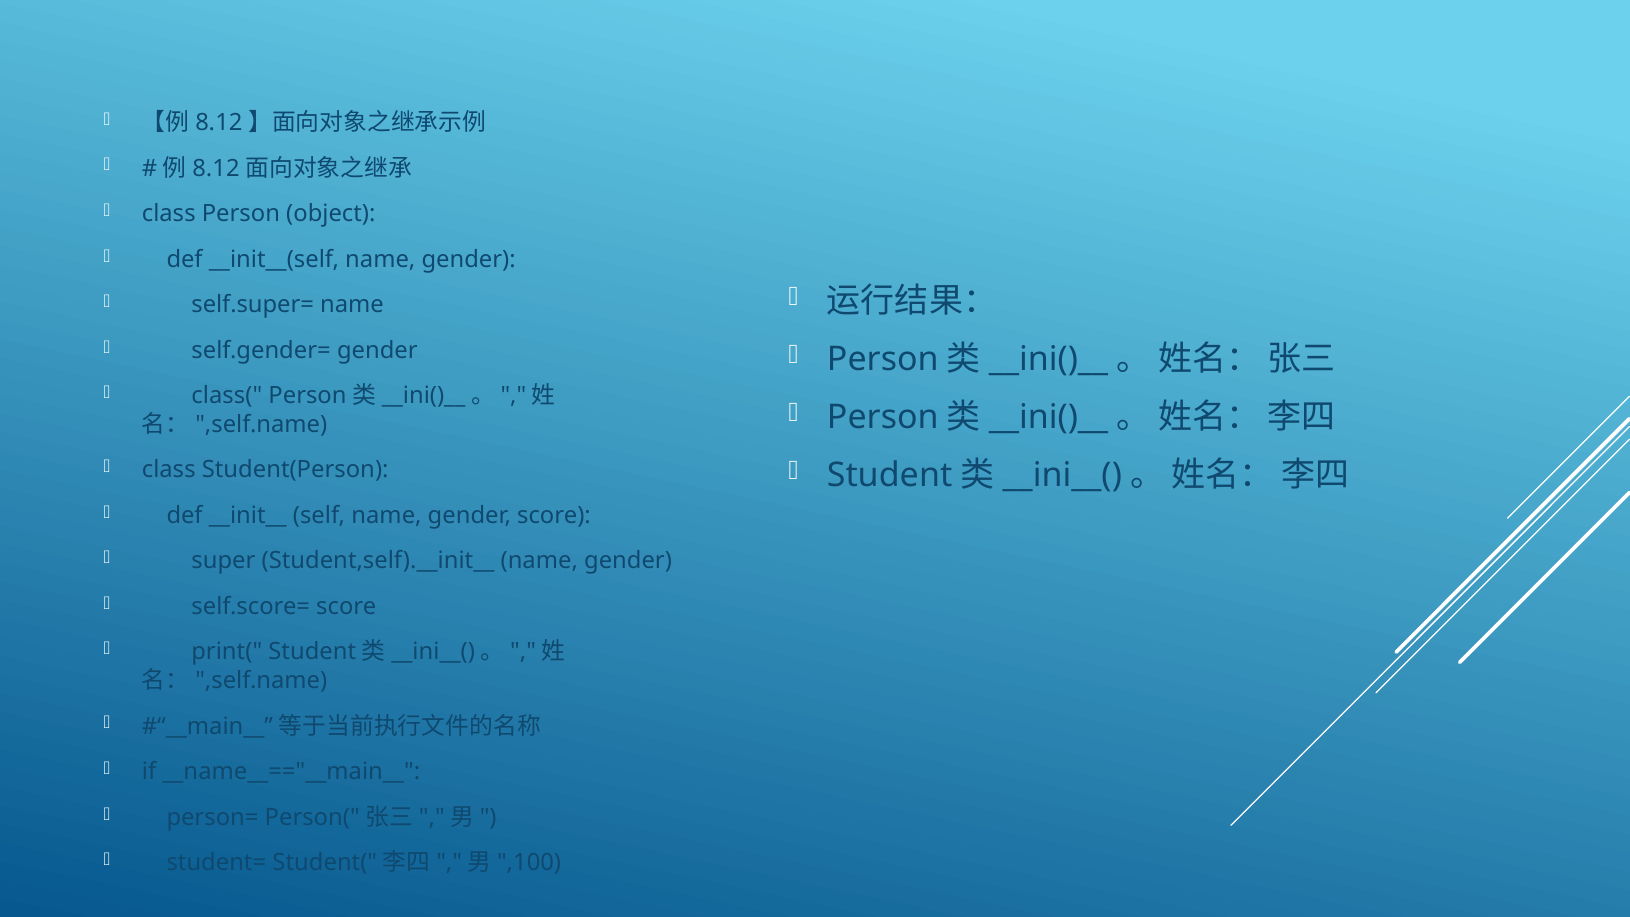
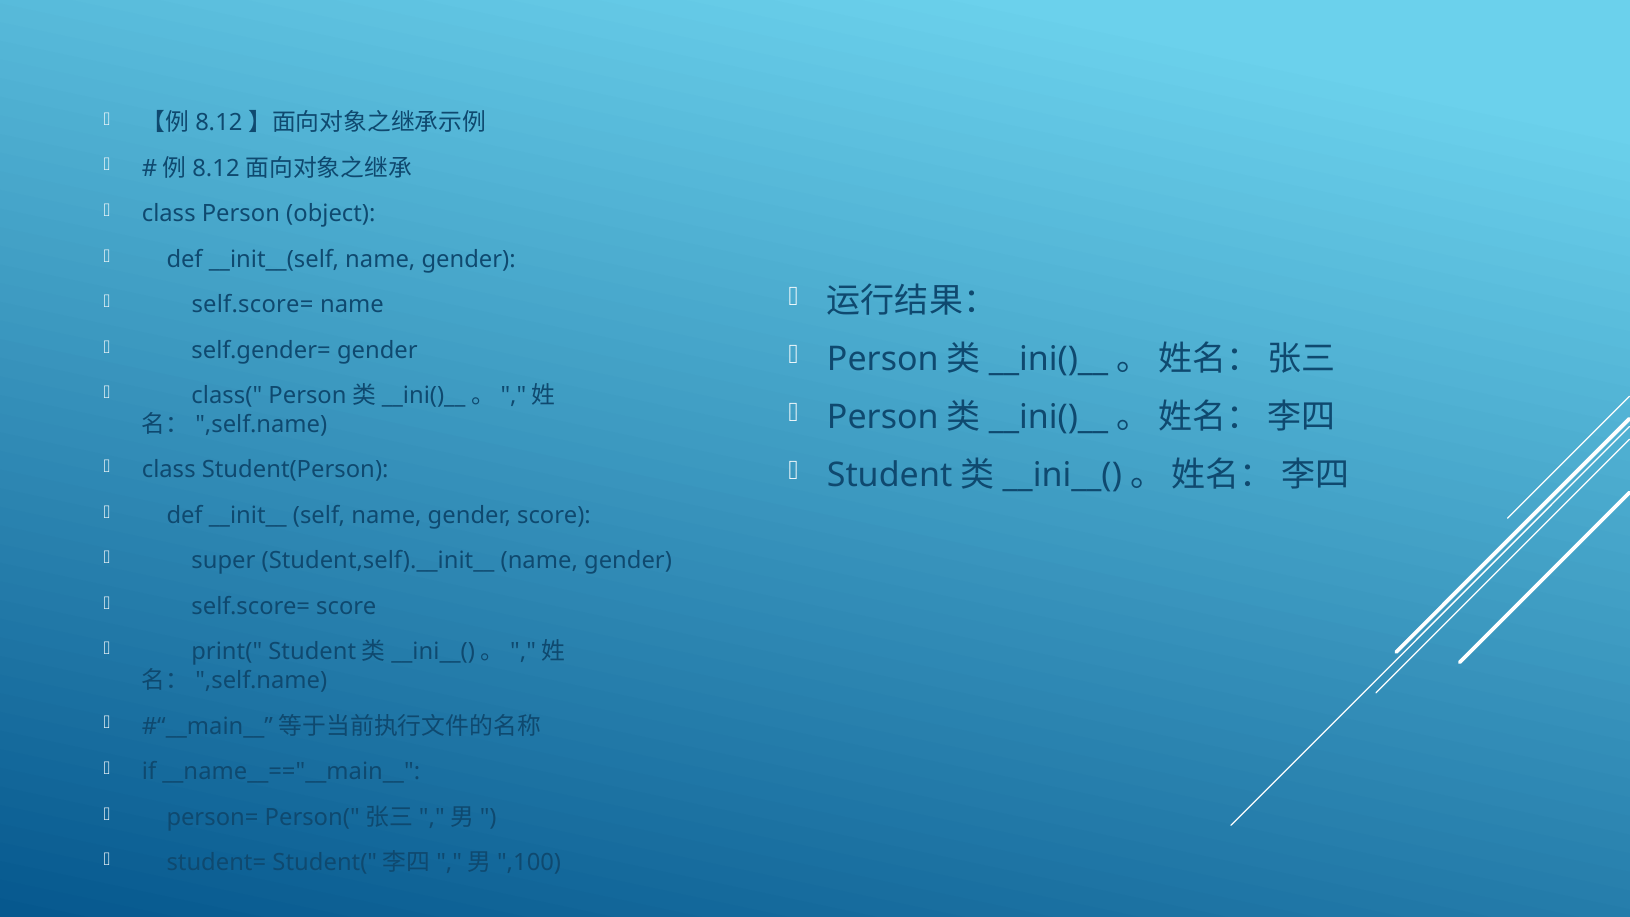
self.super= at (253, 305): self.super= -> self.score=
